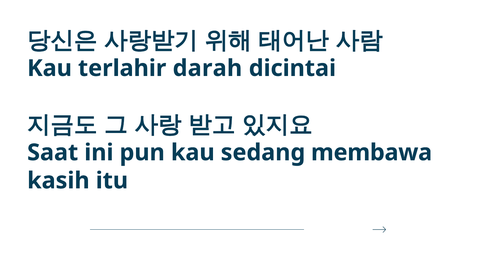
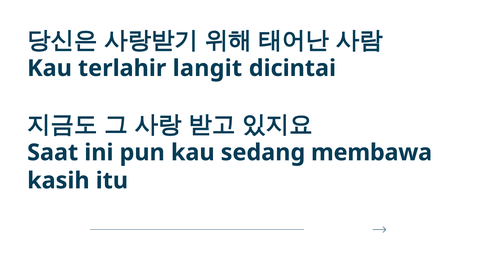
darah: darah -> langit
